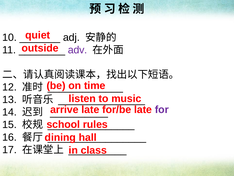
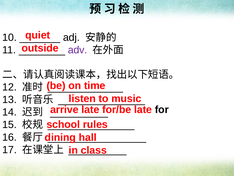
for colour: purple -> black
